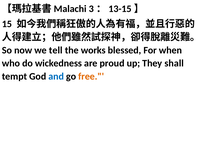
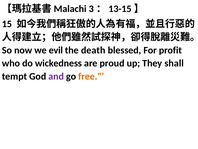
tell: tell -> evil
works: works -> death
when: when -> profit
and colour: blue -> purple
